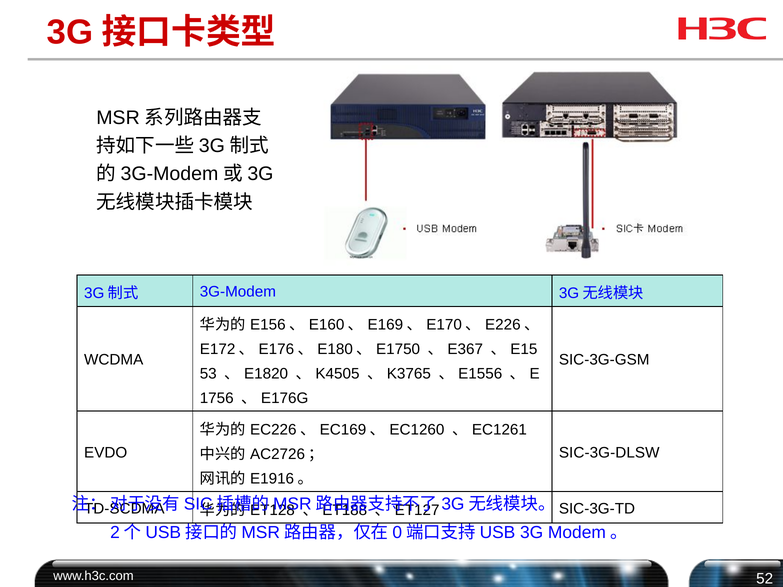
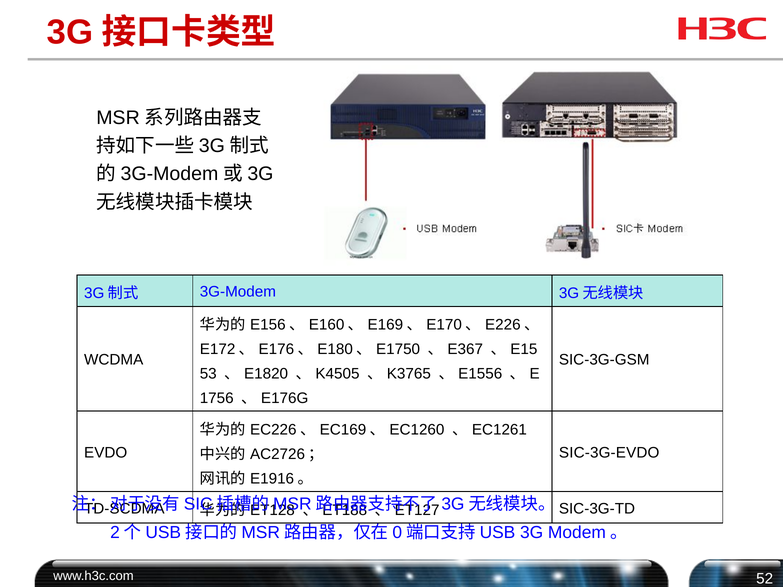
SIC-3G-DLSW: SIC-3G-DLSW -> SIC-3G-EVDO
